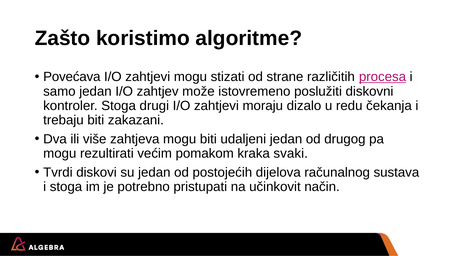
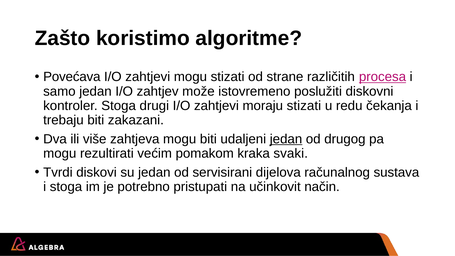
moraju dizalo: dizalo -> stizati
jedan at (286, 139) underline: none -> present
postojećih: postojećih -> servisirani
